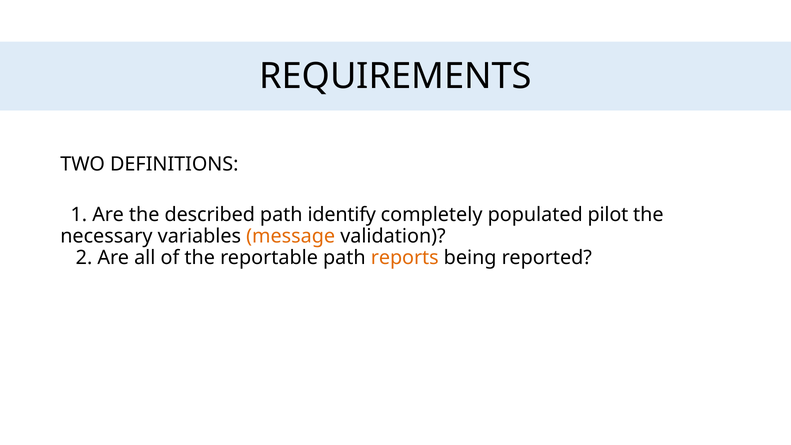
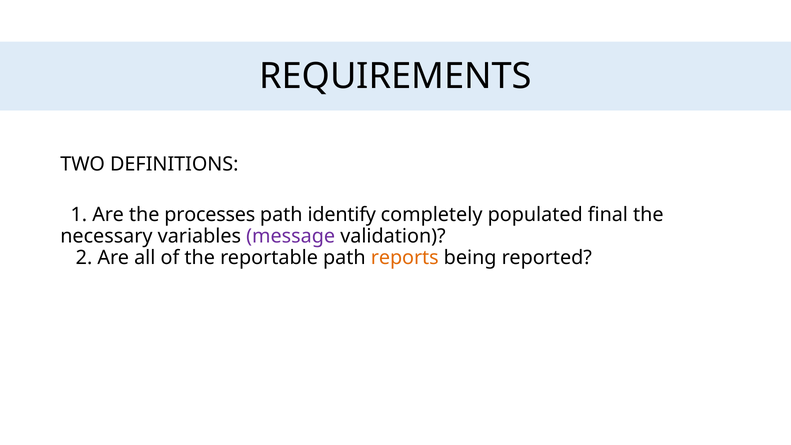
described: described -> processes
pilot: pilot -> final
message colour: orange -> purple
